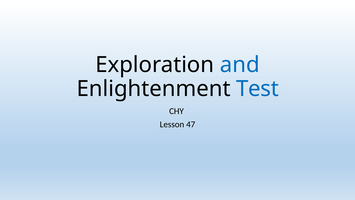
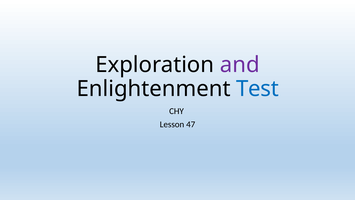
and colour: blue -> purple
